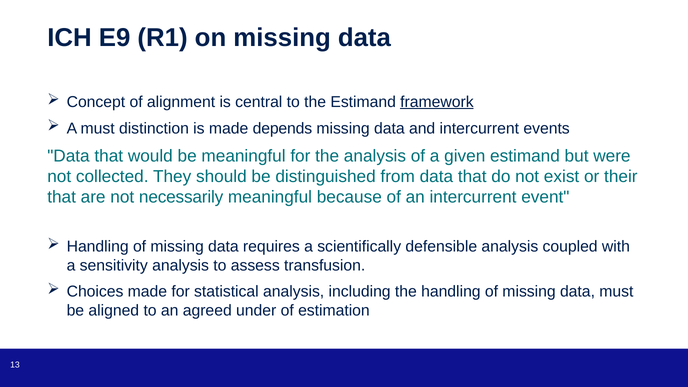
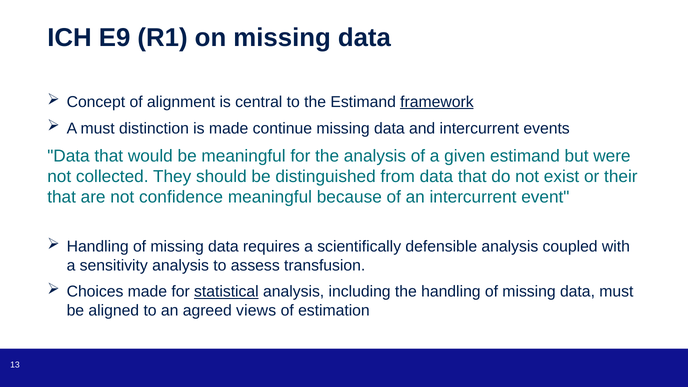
depends: depends -> continue
necessarily: necessarily -> confidence
statistical underline: none -> present
under: under -> views
